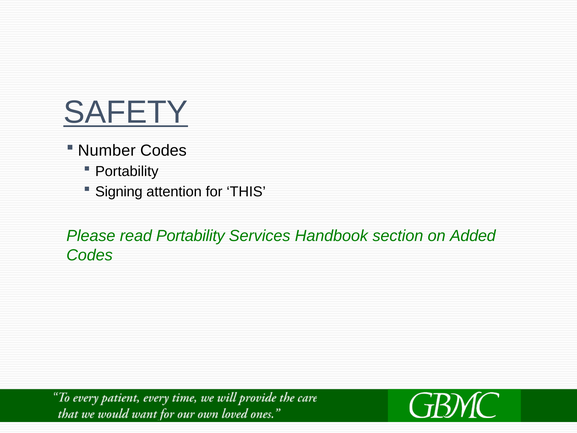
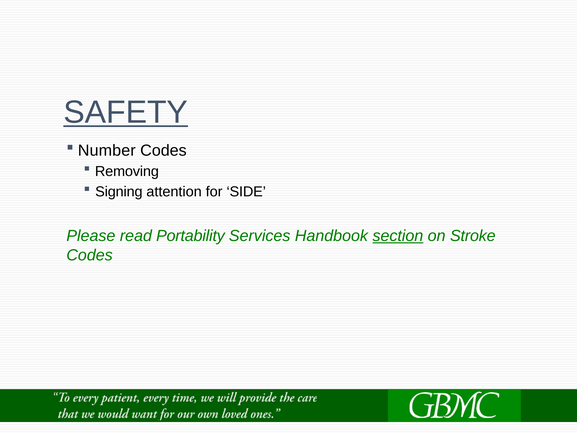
Portability at (127, 171): Portability -> Removing
THIS: THIS -> SIDE
section underline: none -> present
Added: Added -> Stroke
